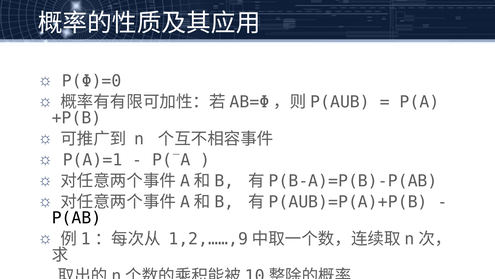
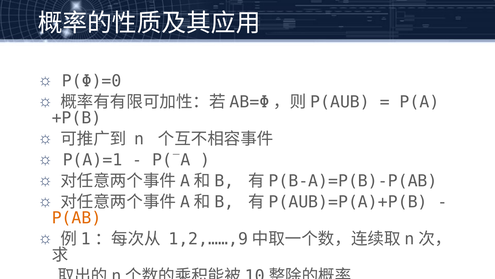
P(AB colour: black -> orange
